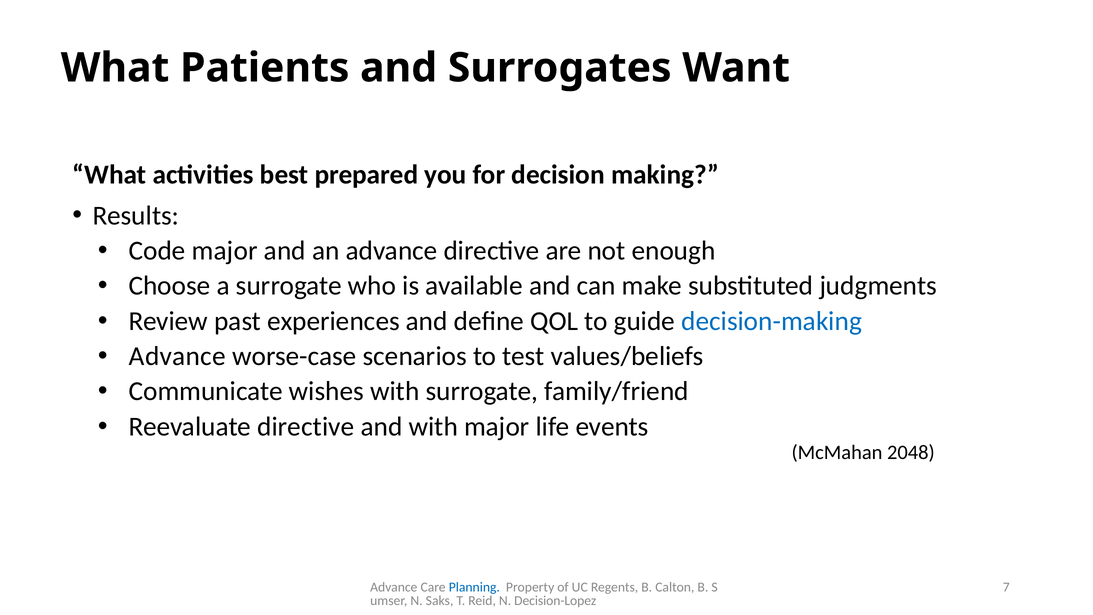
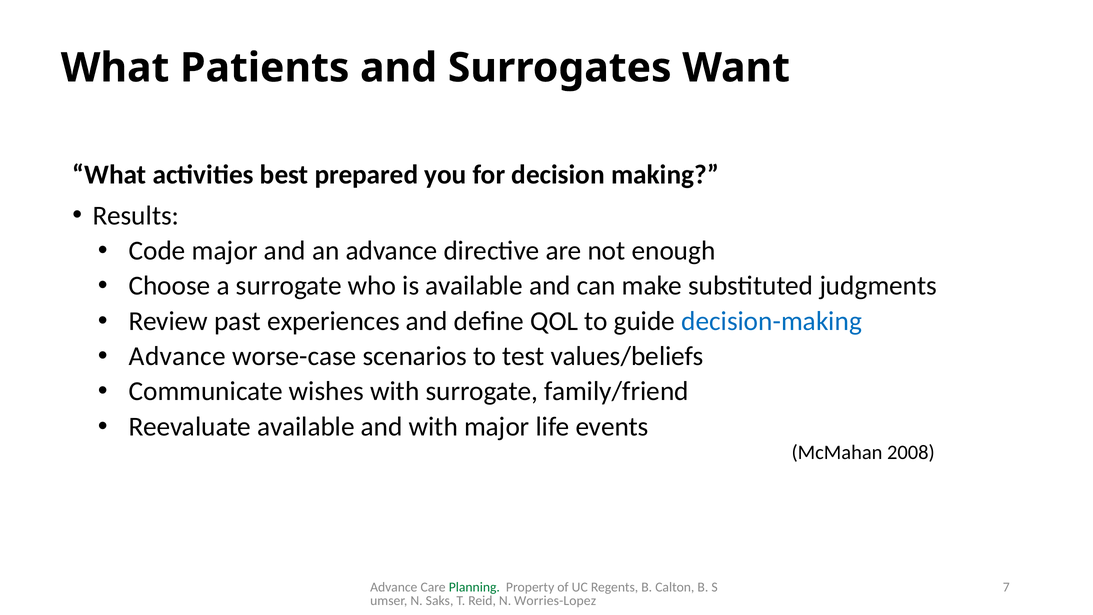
Reevaluate directive: directive -> available
2048: 2048 -> 2008
Planning colour: blue -> green
Decision-Lopez: Decision-Lopez -> Worries-Lopez
